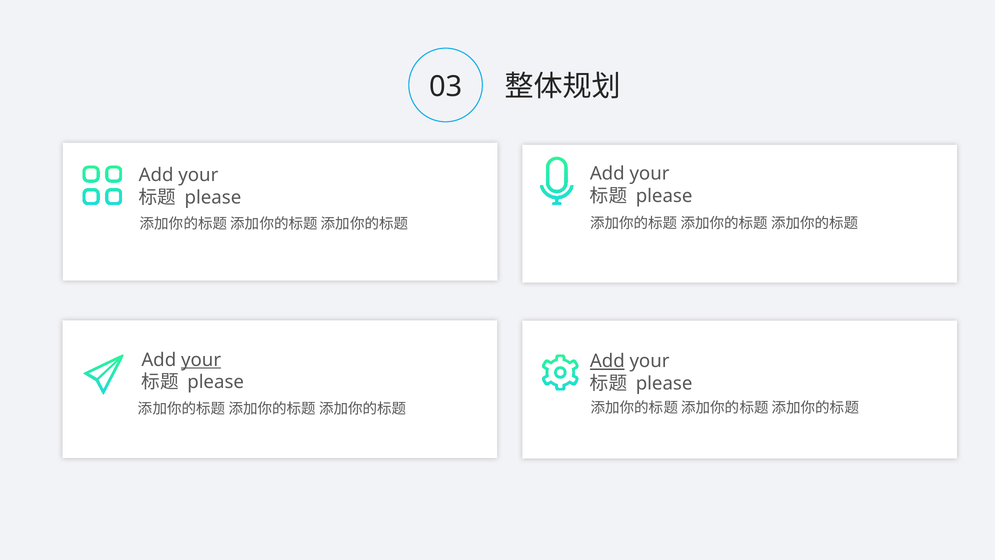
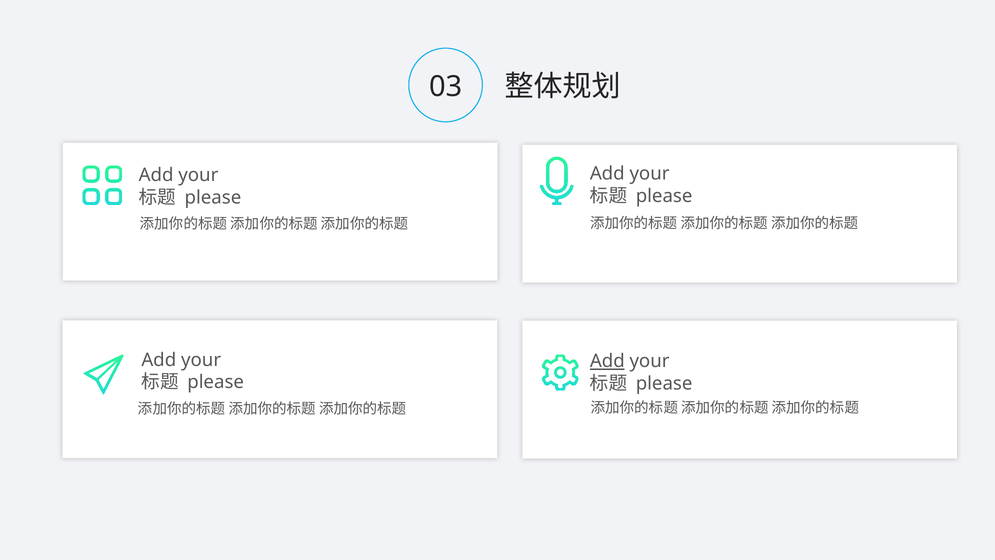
your at (201, 360) underline: present -> none
